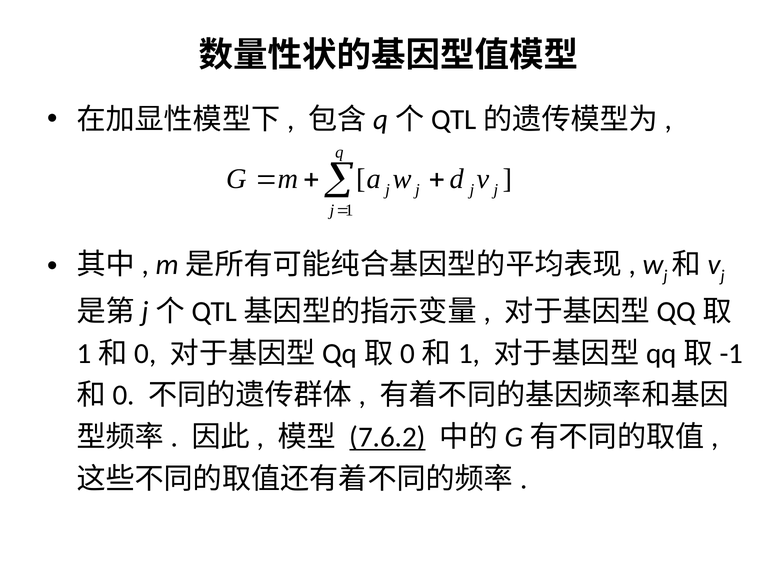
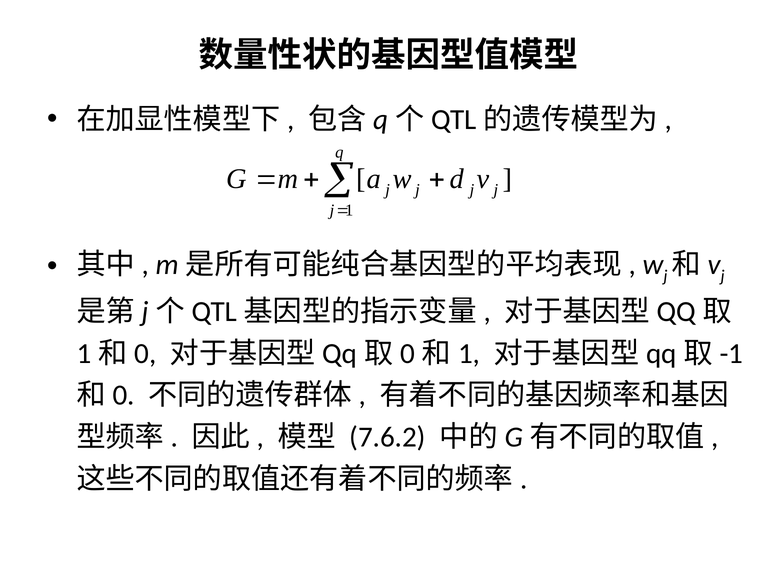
7.6.2 underline: present -> none
